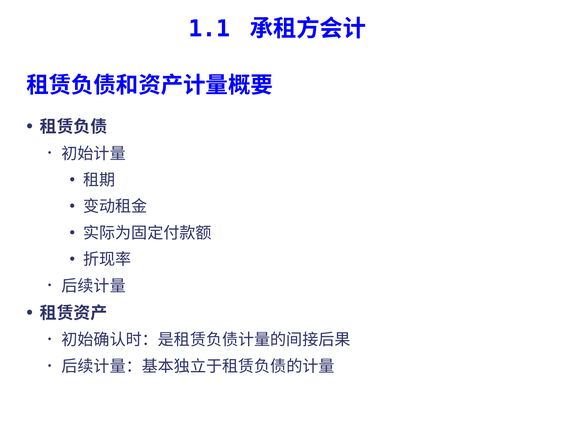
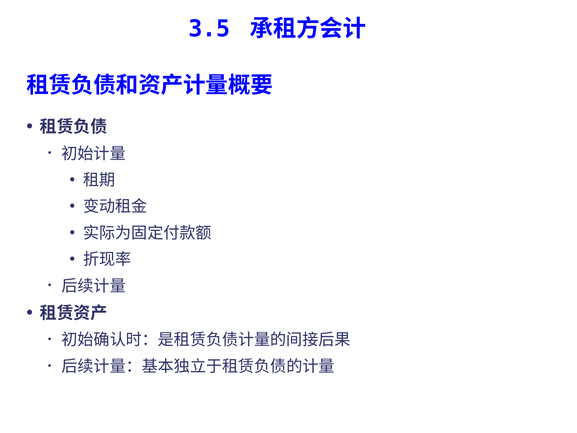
1.1: 1.1 -> 3.5
